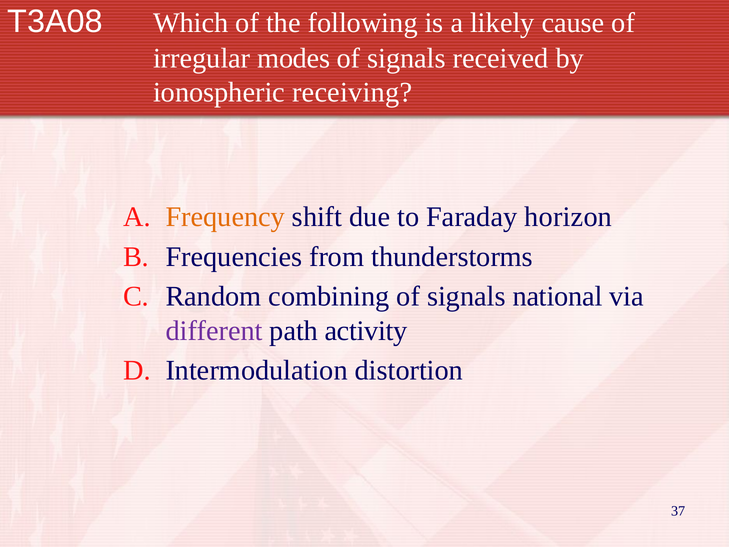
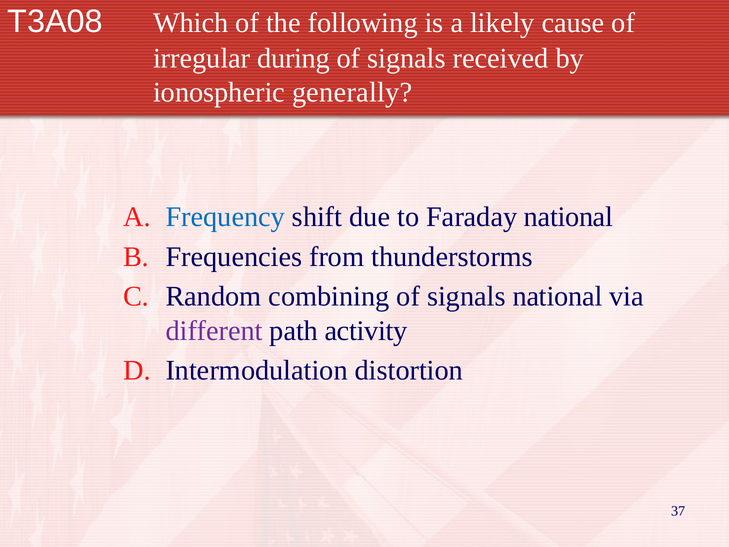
modes: modes -> during
receiving: receiving -> generally
Frequency colour: orange -> blue
Faraday horizon: horizon -> national
